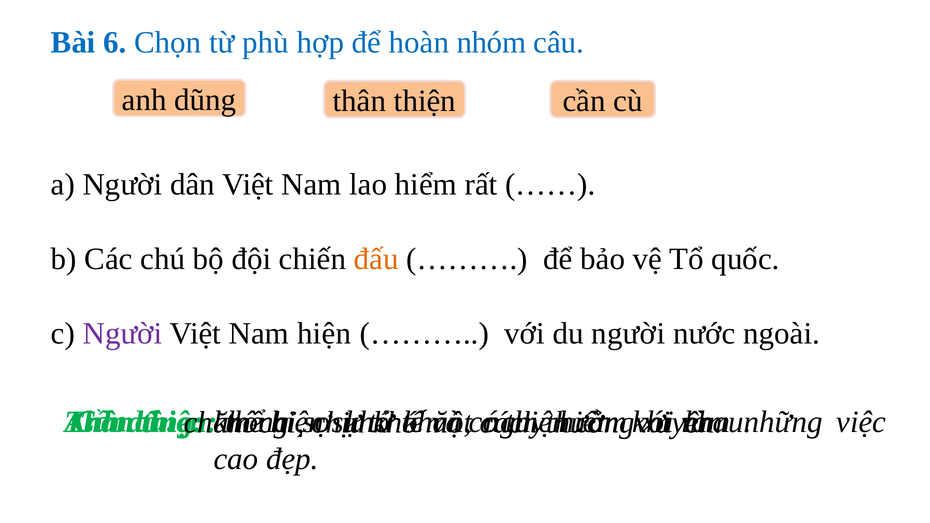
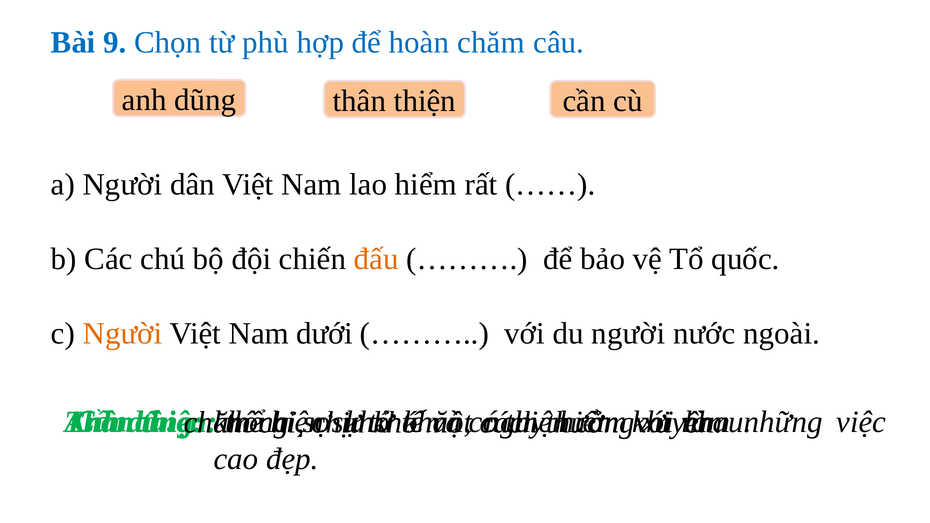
6: 6 -> 9
hoàn nhóm: nhóm -> chăm
Người at (122, 334) colour: purple -> orange
Nam hiện: hiện -> dưới
